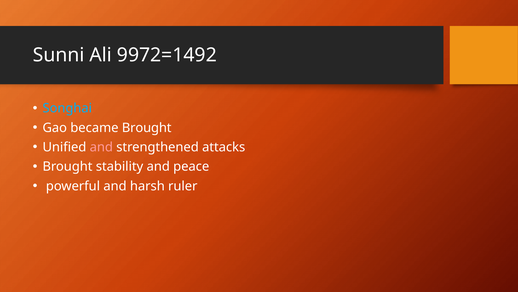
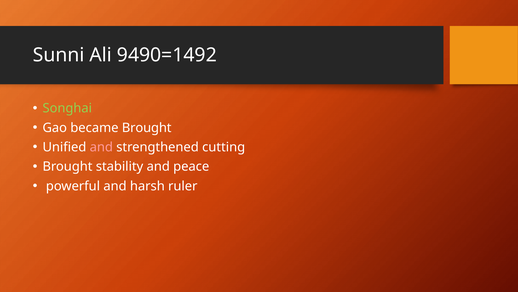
9972=1492: 9972=1492 -> 9490=1492
Songhai colour: light blue -> light green
attacks: attacks -> cutting
